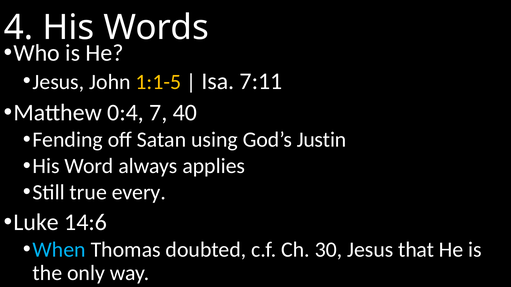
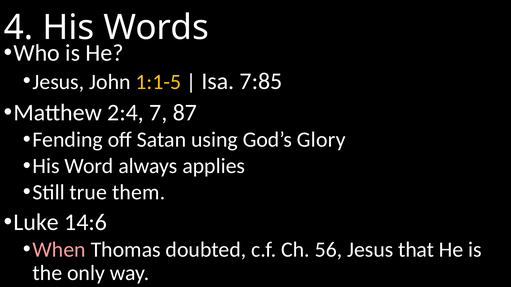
7:11: 7:11 -> 7:85
0:4: 0:4 -> 2:4
40: 40 -> 87
Justin: Justin -> Glory
every: every -> them
When colour: light blue -> pink
30: 30 -> 56
